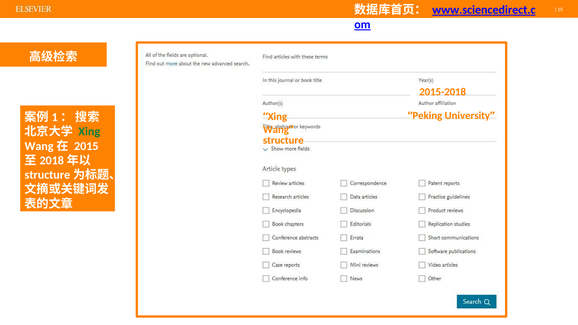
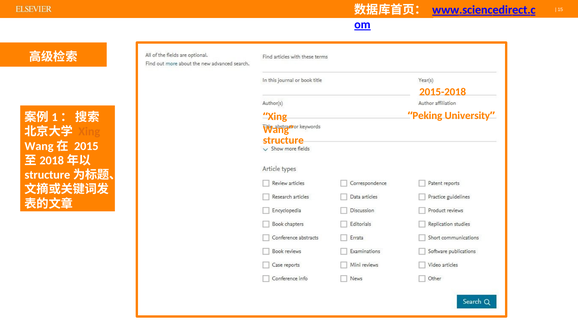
Xing at (89, 132) colour: green -> orange
